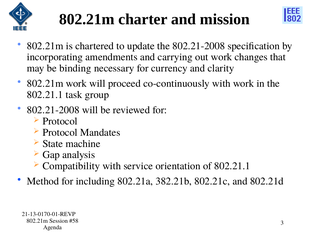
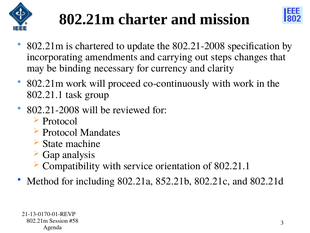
out work: work -> steps
382.21b: 382.21b -> 852.21b
